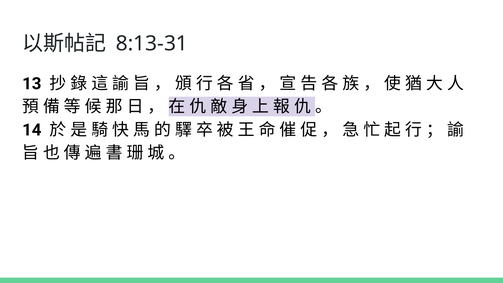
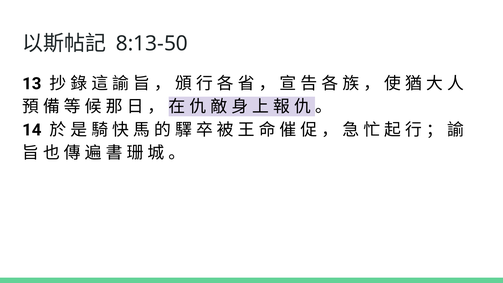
8:13-31: 8:13-31 -> 8:13-50
